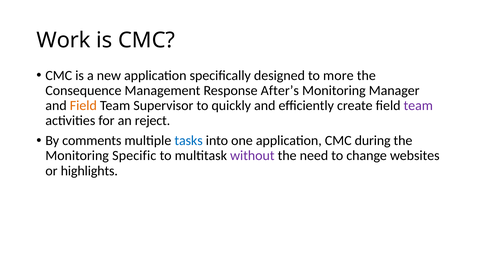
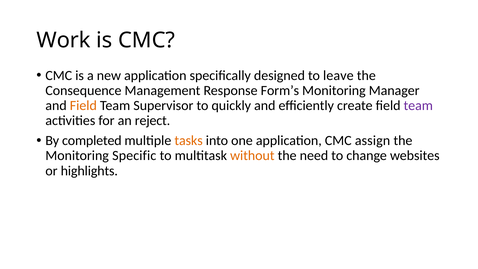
more: more -> leave
After’s: After’s -> Form’s
comments: comments -> completed
tasks colour: blue -> orange
during: during -> assign
without colour: purple -> orange
